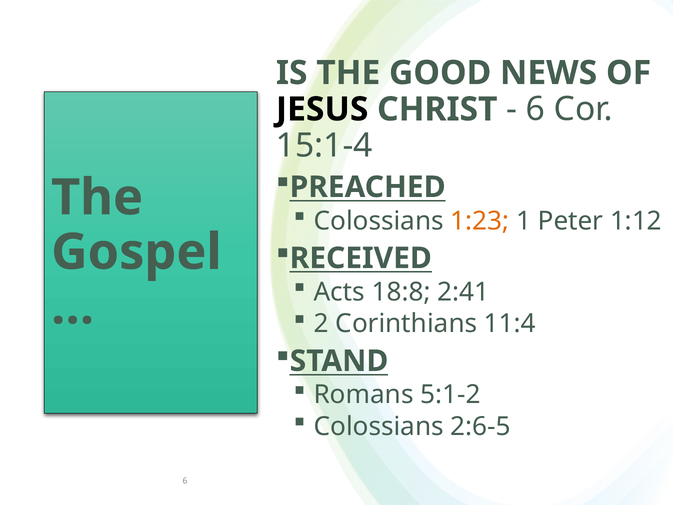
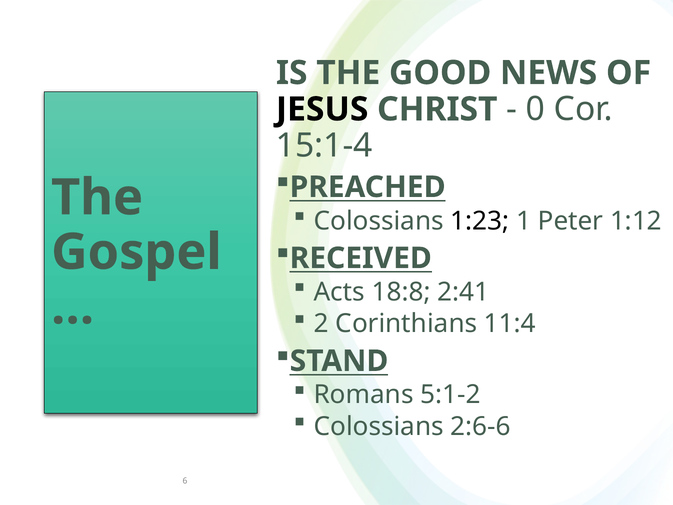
6 at (535, 109): 6 -> 0
1:23 colour: orange -> black
2:6-5: 2:6-5 -> 2:6-6
